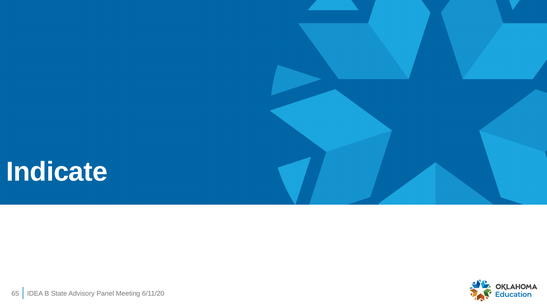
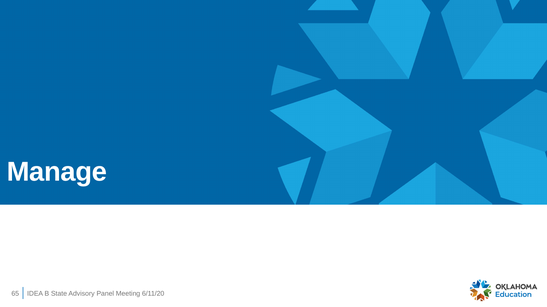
Indicate: Indicate -> Manage
